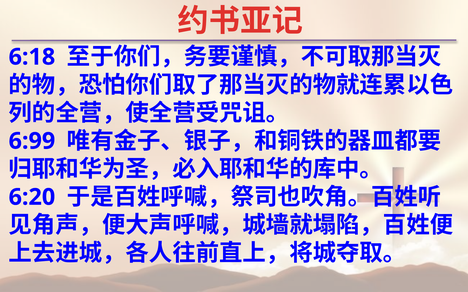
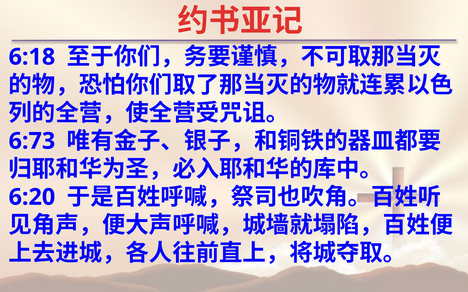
6:99: 6:99 -> 6:73
